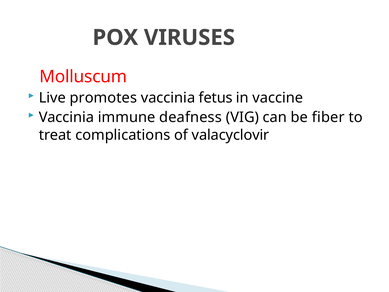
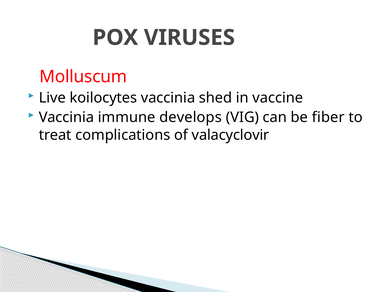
promotes: promotes -> koilocytes
fetus: fetus -> shed
deafness: deafness -> develops
